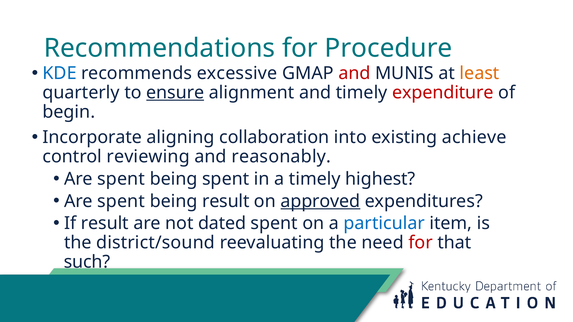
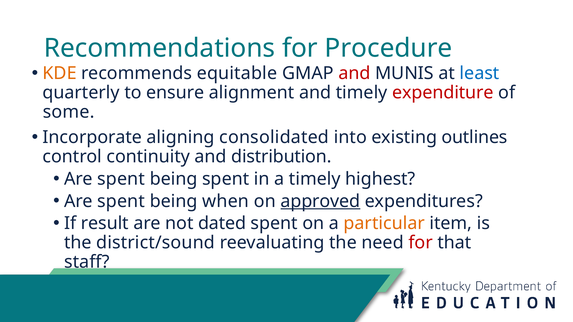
KDE colour: blue -> orange
excessive: excessive -> equitable
least colour: orange -> blue
ensure underline: present -> none
begin: begin -> some
collaboration: collaboration -> consolidated
achieve: achieve -> outlines
reviewing: reviewing -> continuity
reasonably: reasonably -> distribution
being result: result -> when
particular colour: blue -> orange
such: such -> staff
